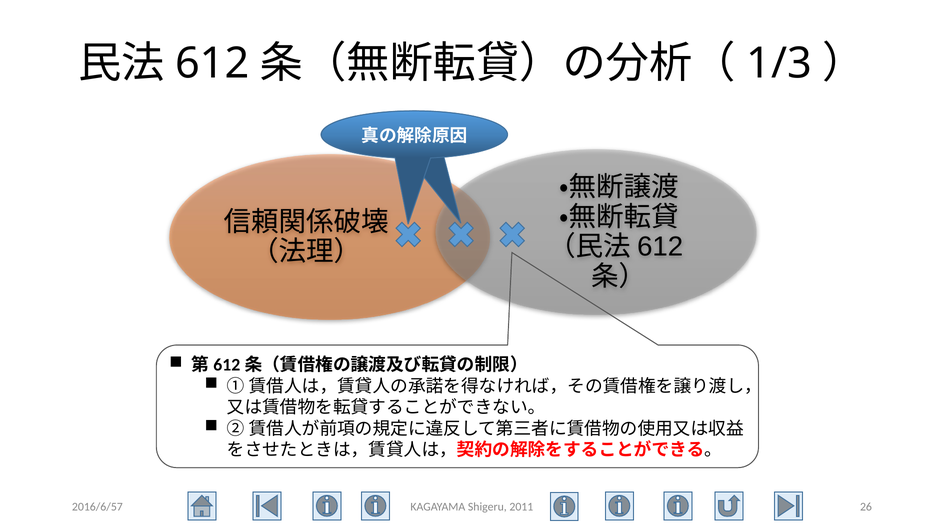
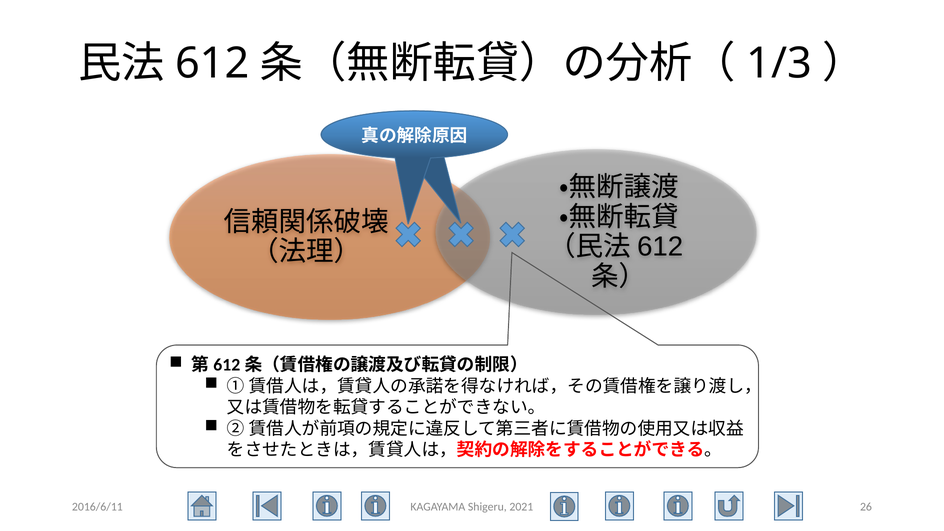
2016/6/57: 2016/6/57 -> 2016/6/11
2011: 2011 -> 2021
